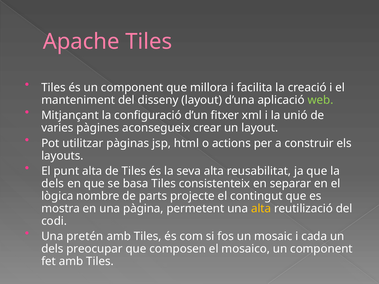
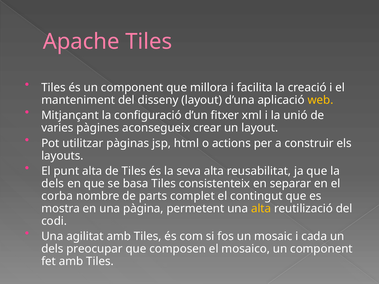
web colour: light green -> yellow
lògica: lògica -> corba
projecte: projecte -> complet
pretén: pretén -> agilitat
